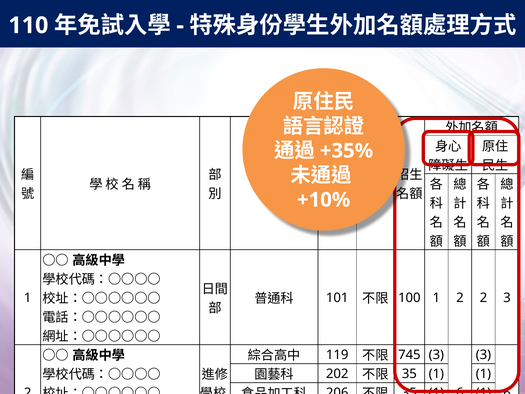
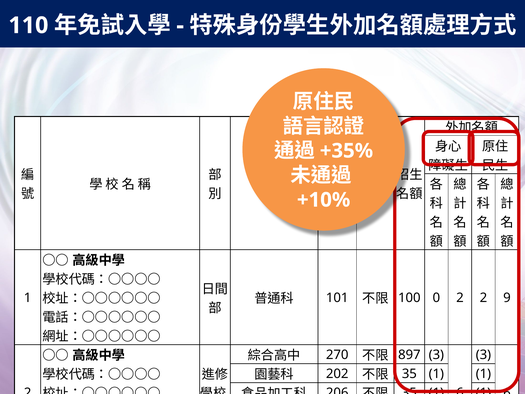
100 1: 1 -> 0
2 3: 3 -> 9
119: 119 -> 270
745: 745 -> 897
